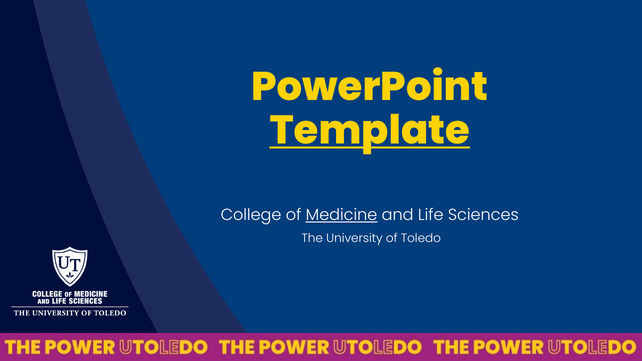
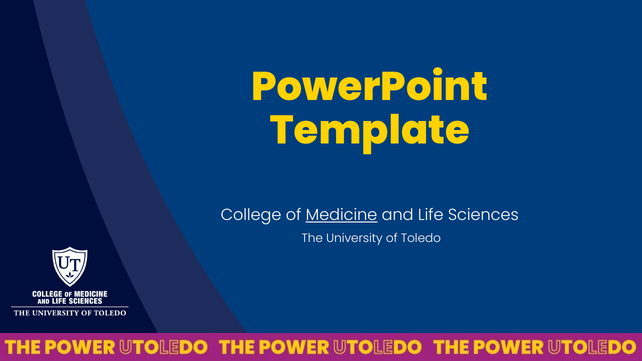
Template underline: present -> none
